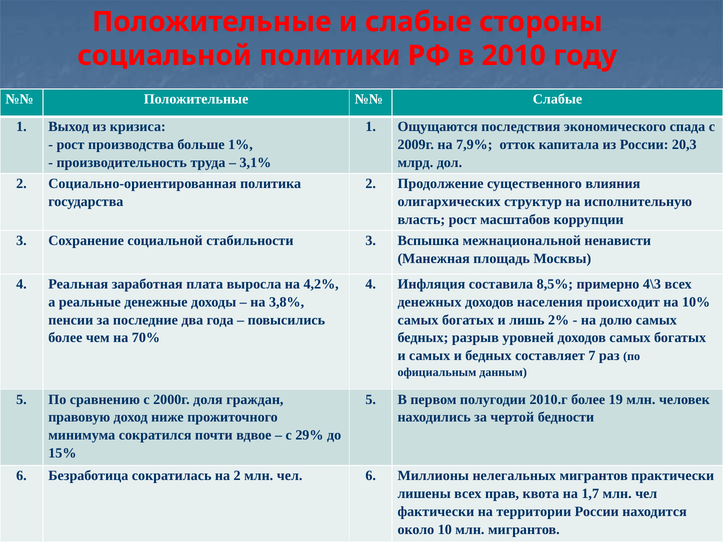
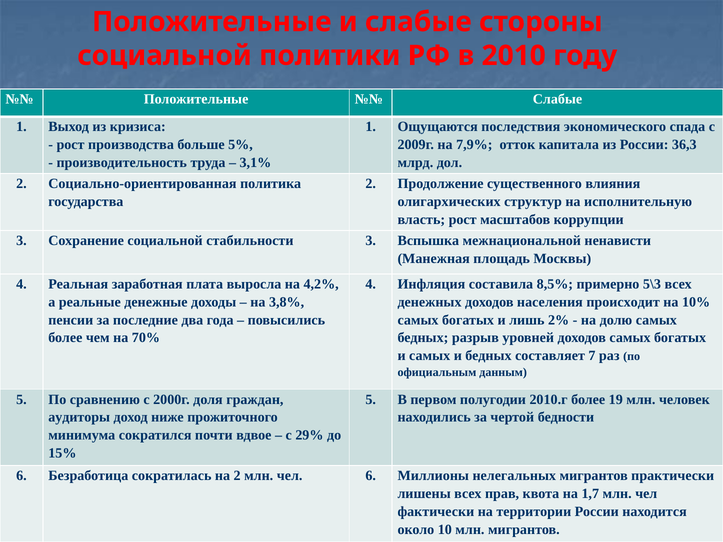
1%: 1% -> 5%
20,3: 20,3 -> 36,3
4\3: 4\3 -> 5\3
правовую: правовую -> аудиторы
